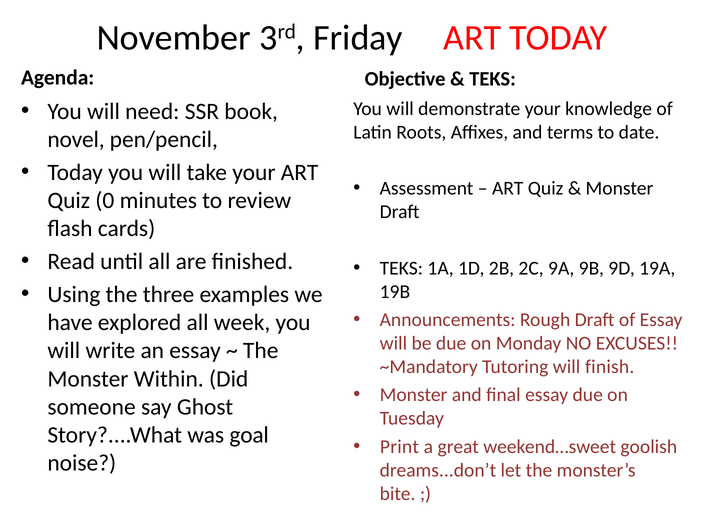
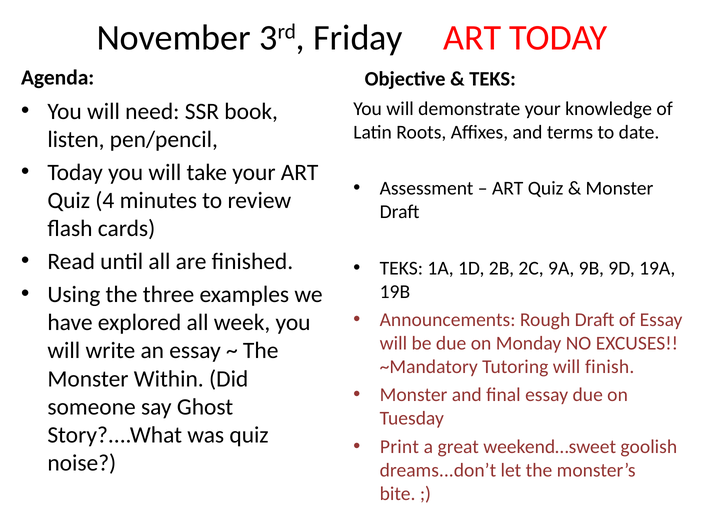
novel: novel -> listen
0: 0 -> 4
was goal: goal -> quiz
